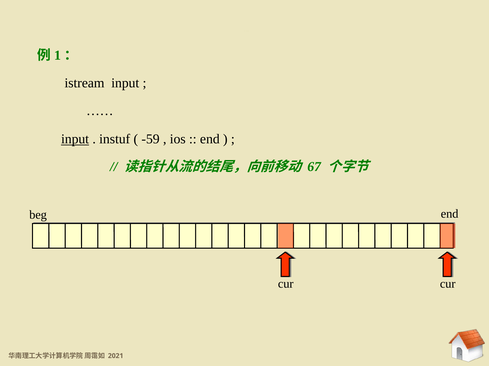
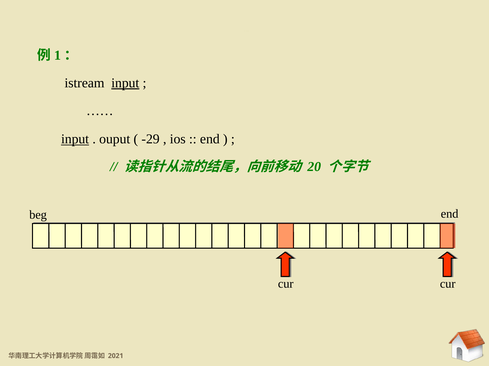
input at (125, 83) underline: none -> present
instuf: instuf -> ouput
-59: -59 -> -29
67: 67 -> 20
